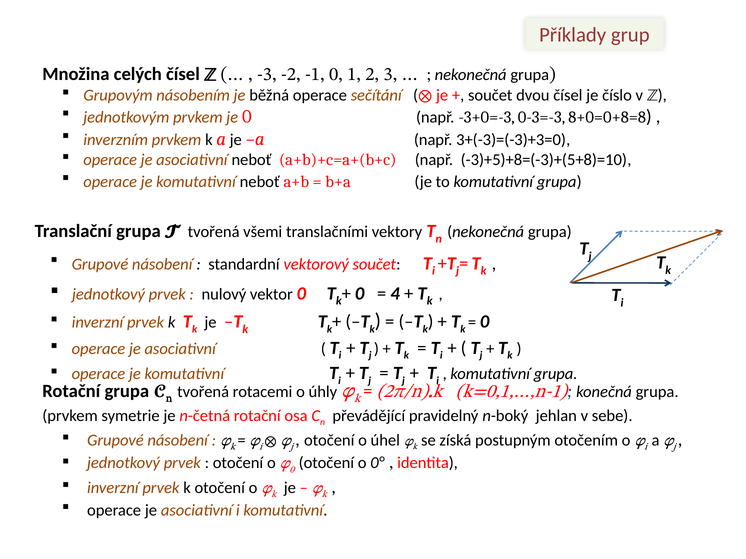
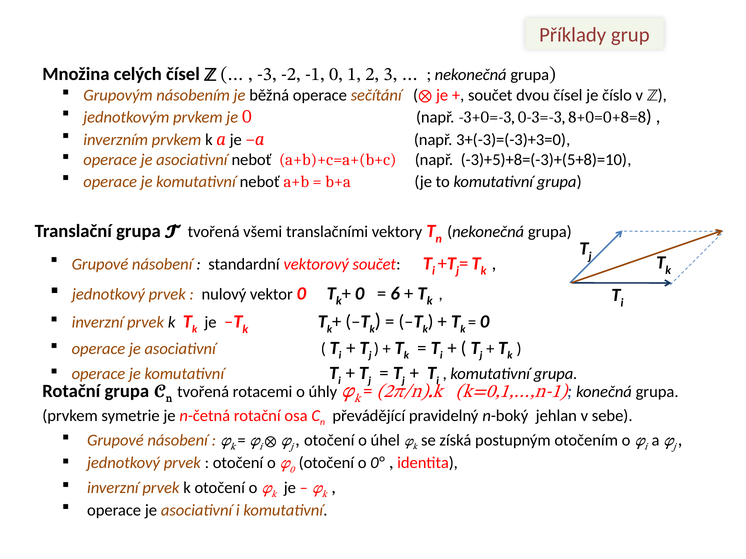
4: 4 -> 6
